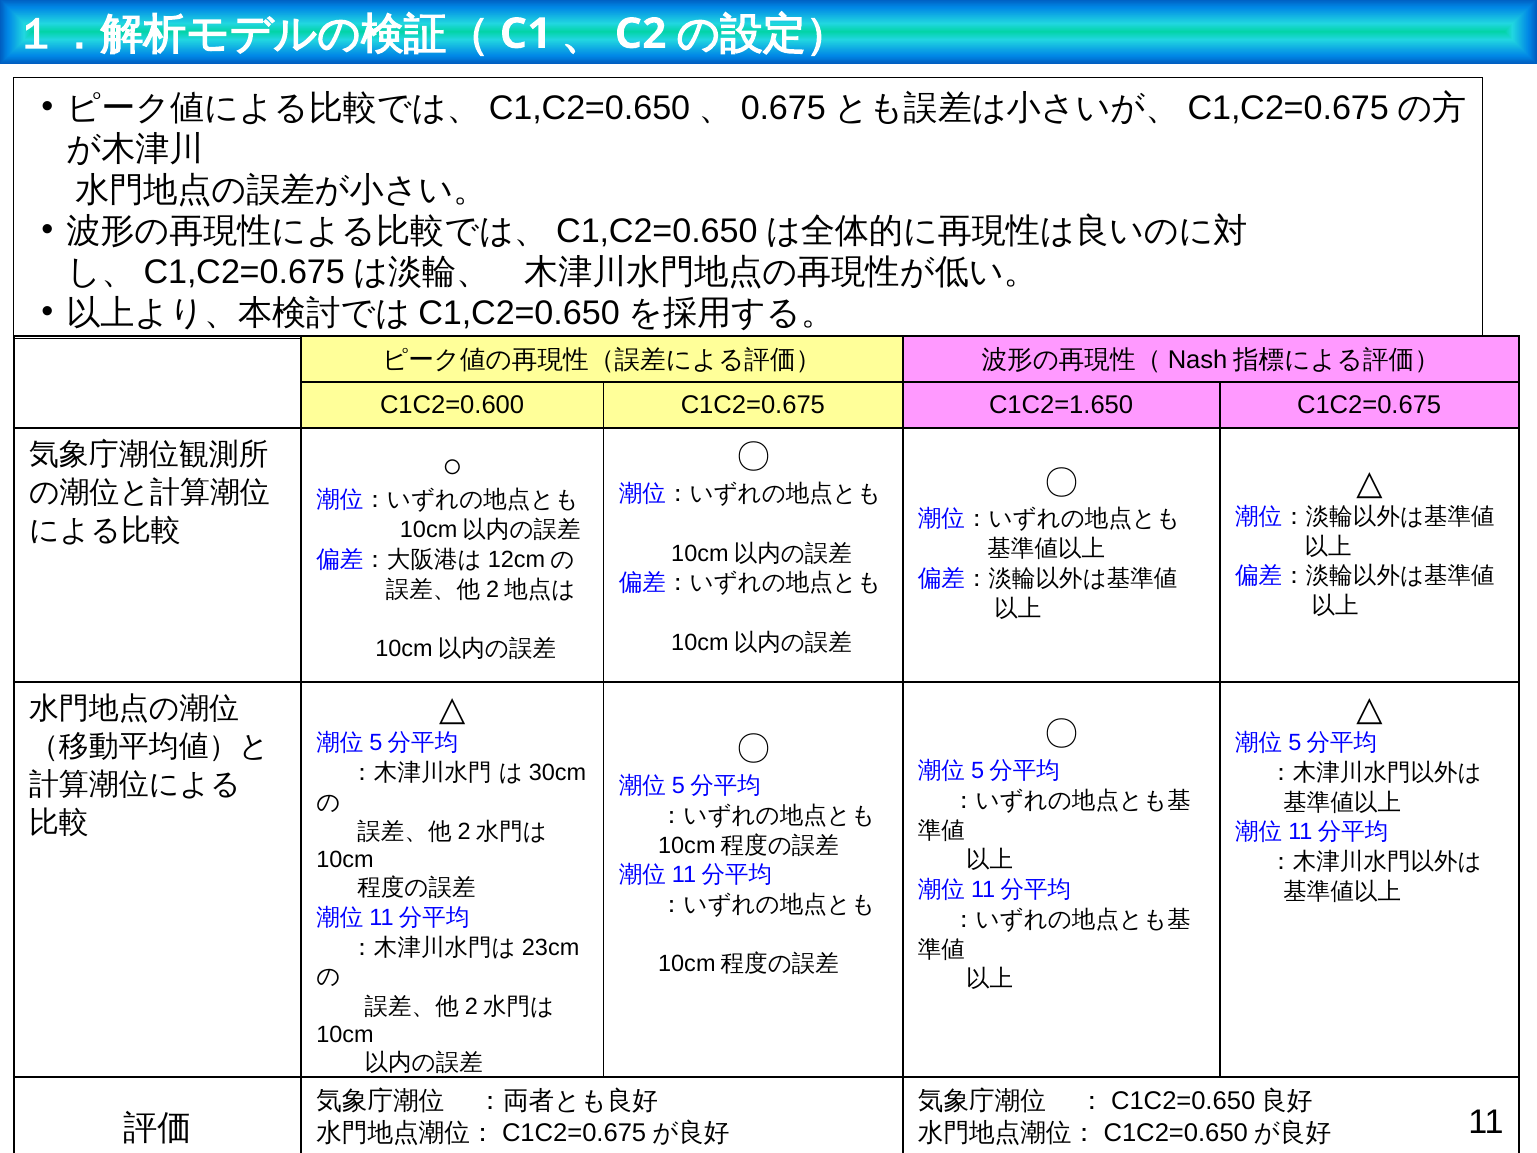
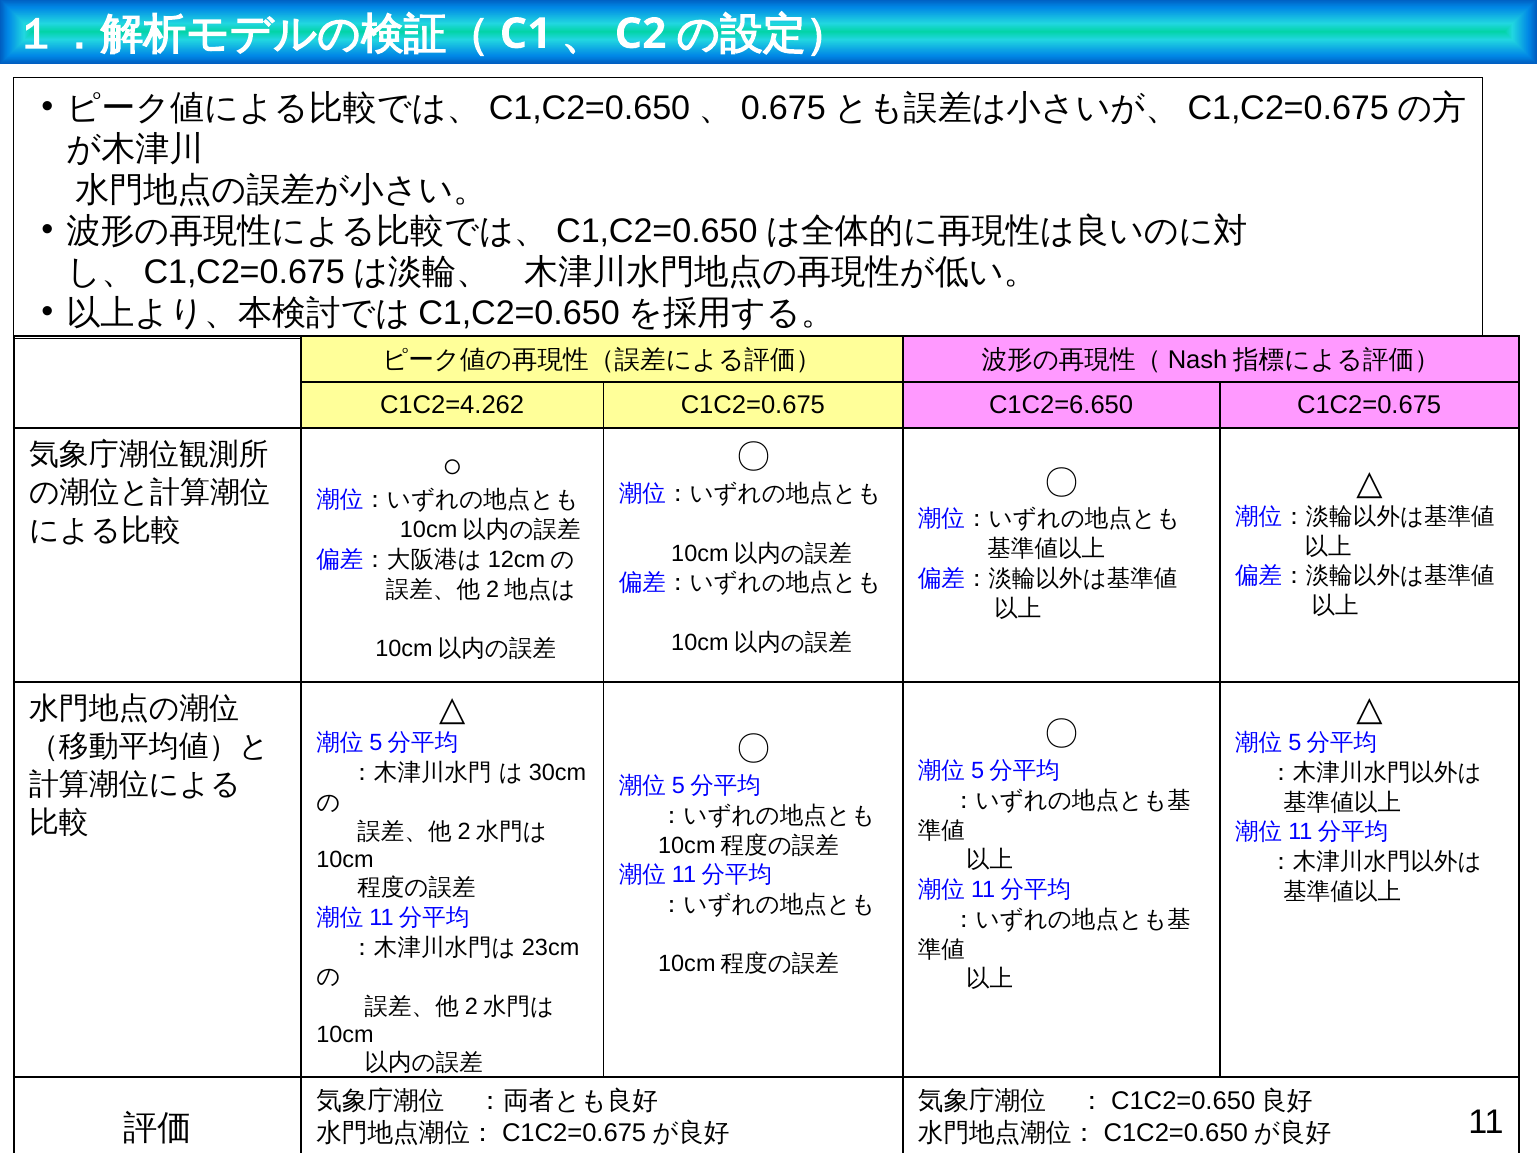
C1C2=0.600: C1C2=0.600 -> C1C2=4.262
C1C2=1.650: C1C2=1.650 -> C1C2=6.650
